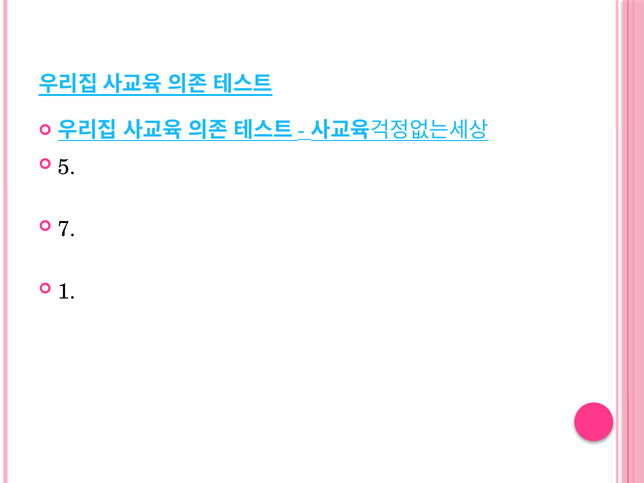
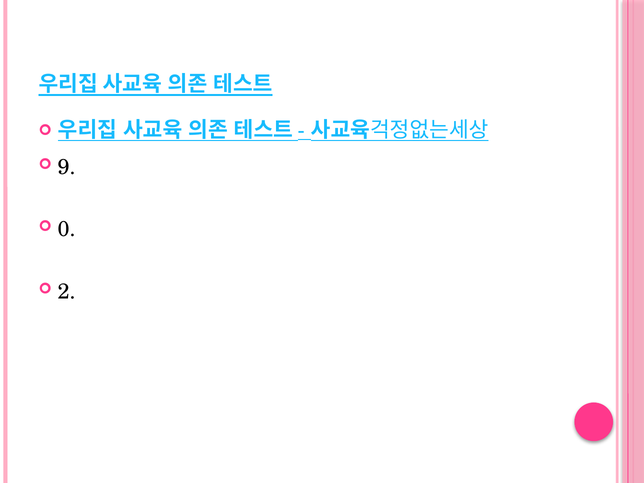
5: 5 -> 9
7: 7 -> 0
1: 1 -> 2
